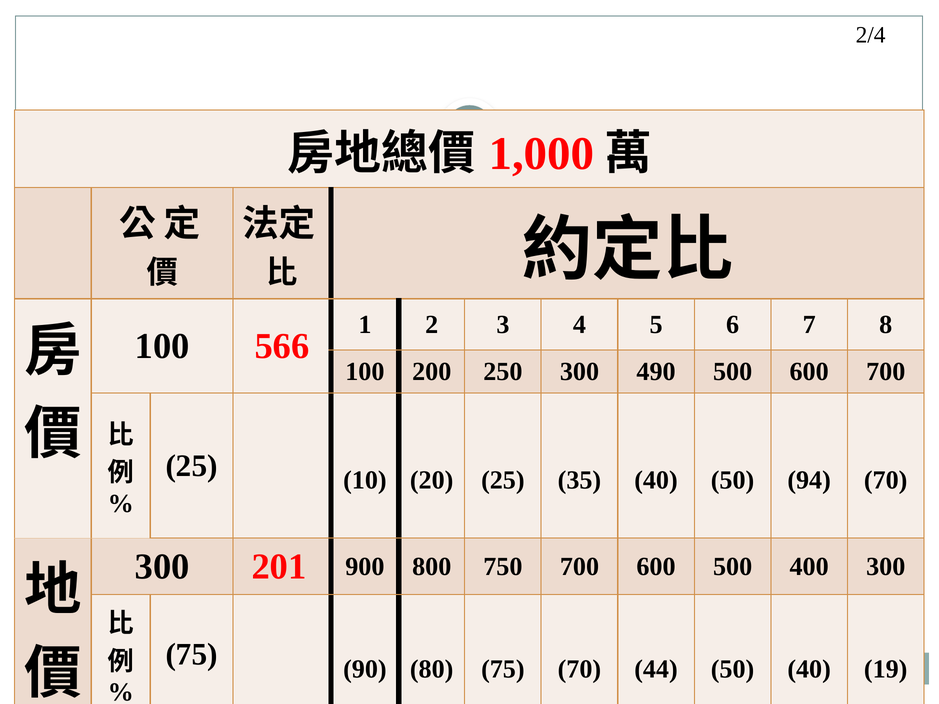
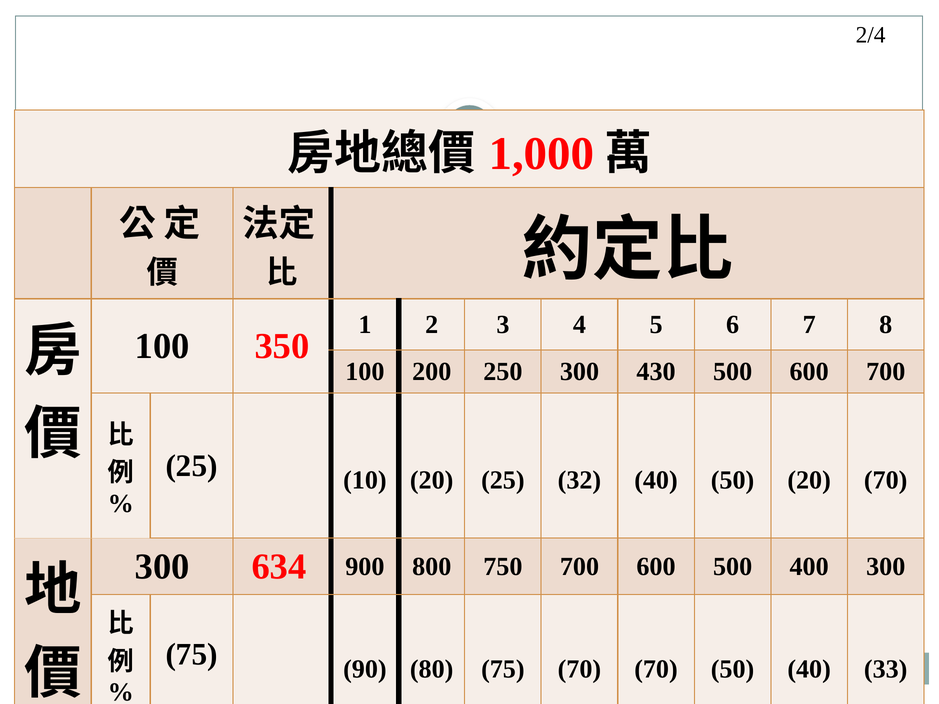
566: 566 -> 350
490: 490 -> 430
35: 35 -> 32
50 94: 94 -> 20
201: 201 -> 634
70 44: 44 -> 70
19: 19 -> 33
